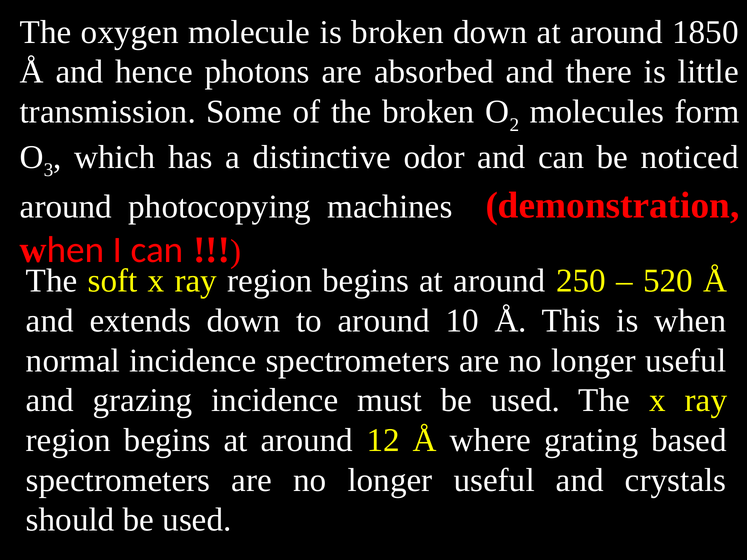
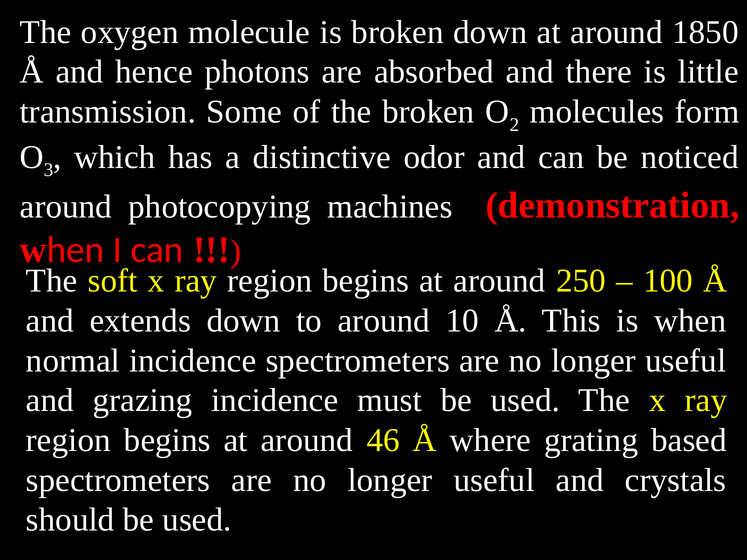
520: 520 -> 100
12: 12 -> 46
